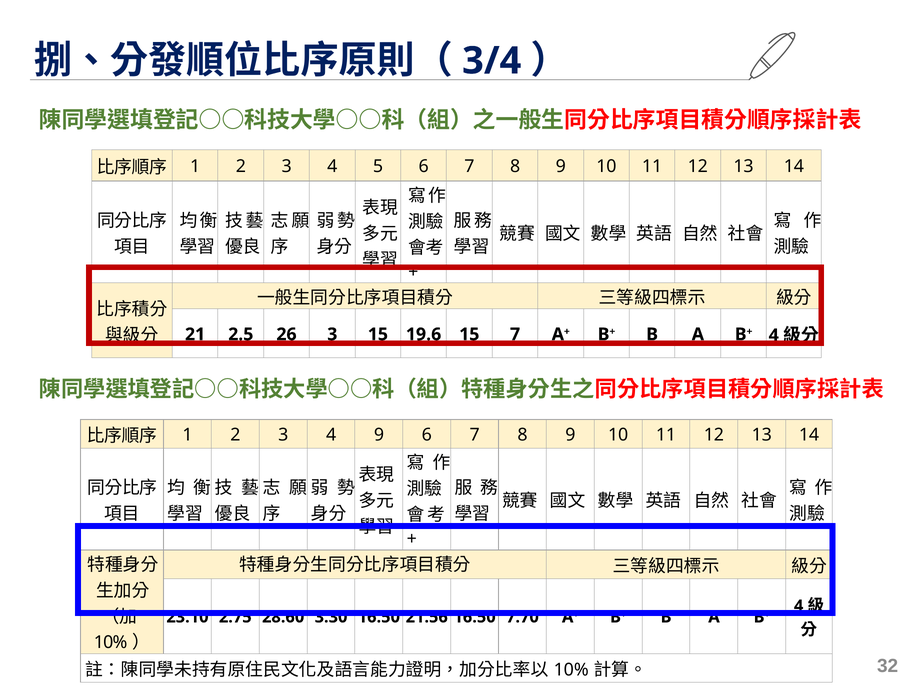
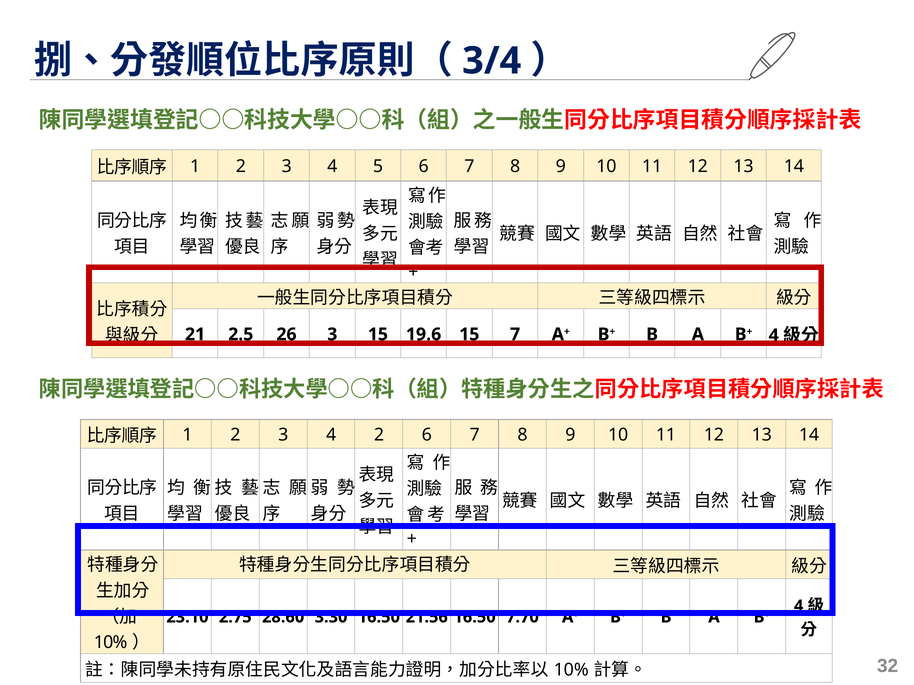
4 9: 9 -> 2
